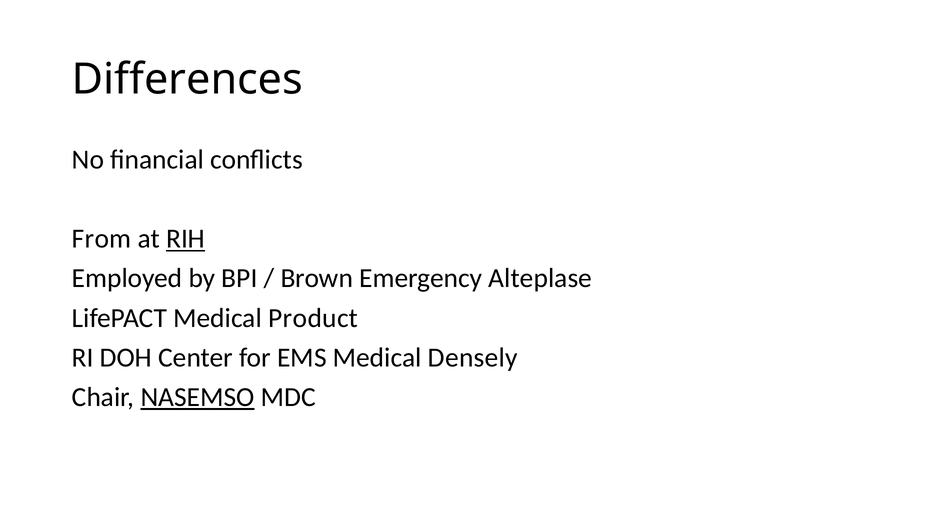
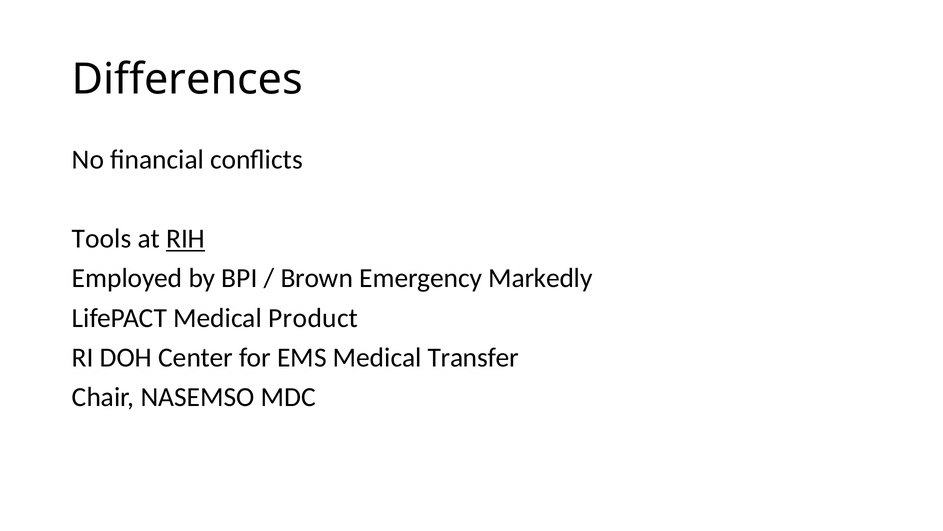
From: From -> Tools
Alteplase: Alteplase -> Markedly
Densely: Densely -> Transfer
NASEMSO underline: present -> none
